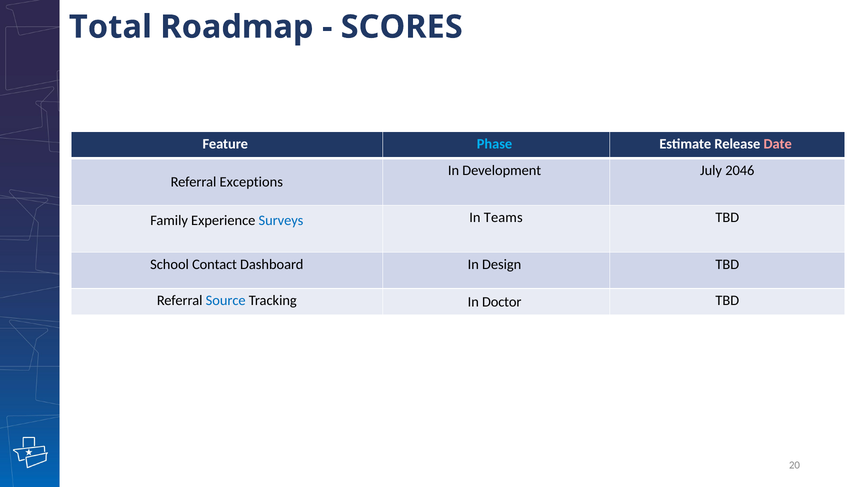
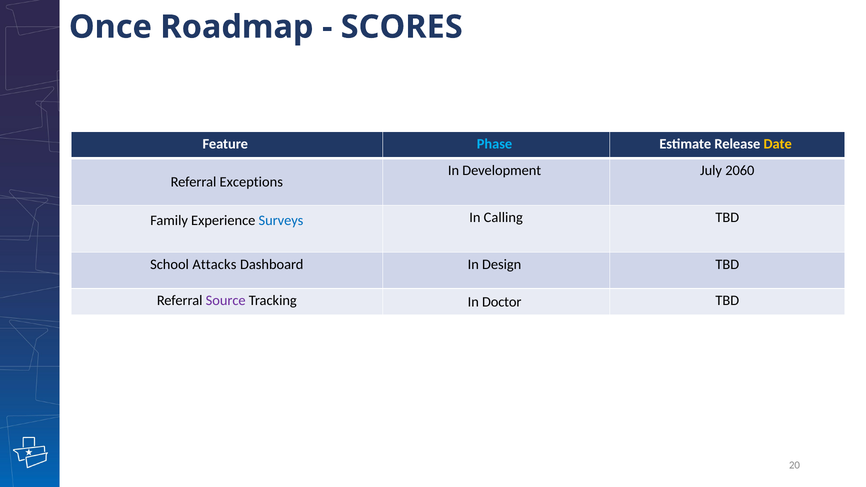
Total: Total -> Once
Date colour: pink -> yellow
2046: 2046 -> 2060
Teams: Teams -> Calling
Contact: Contact -> Attacks
Source colour: blue -> purple
